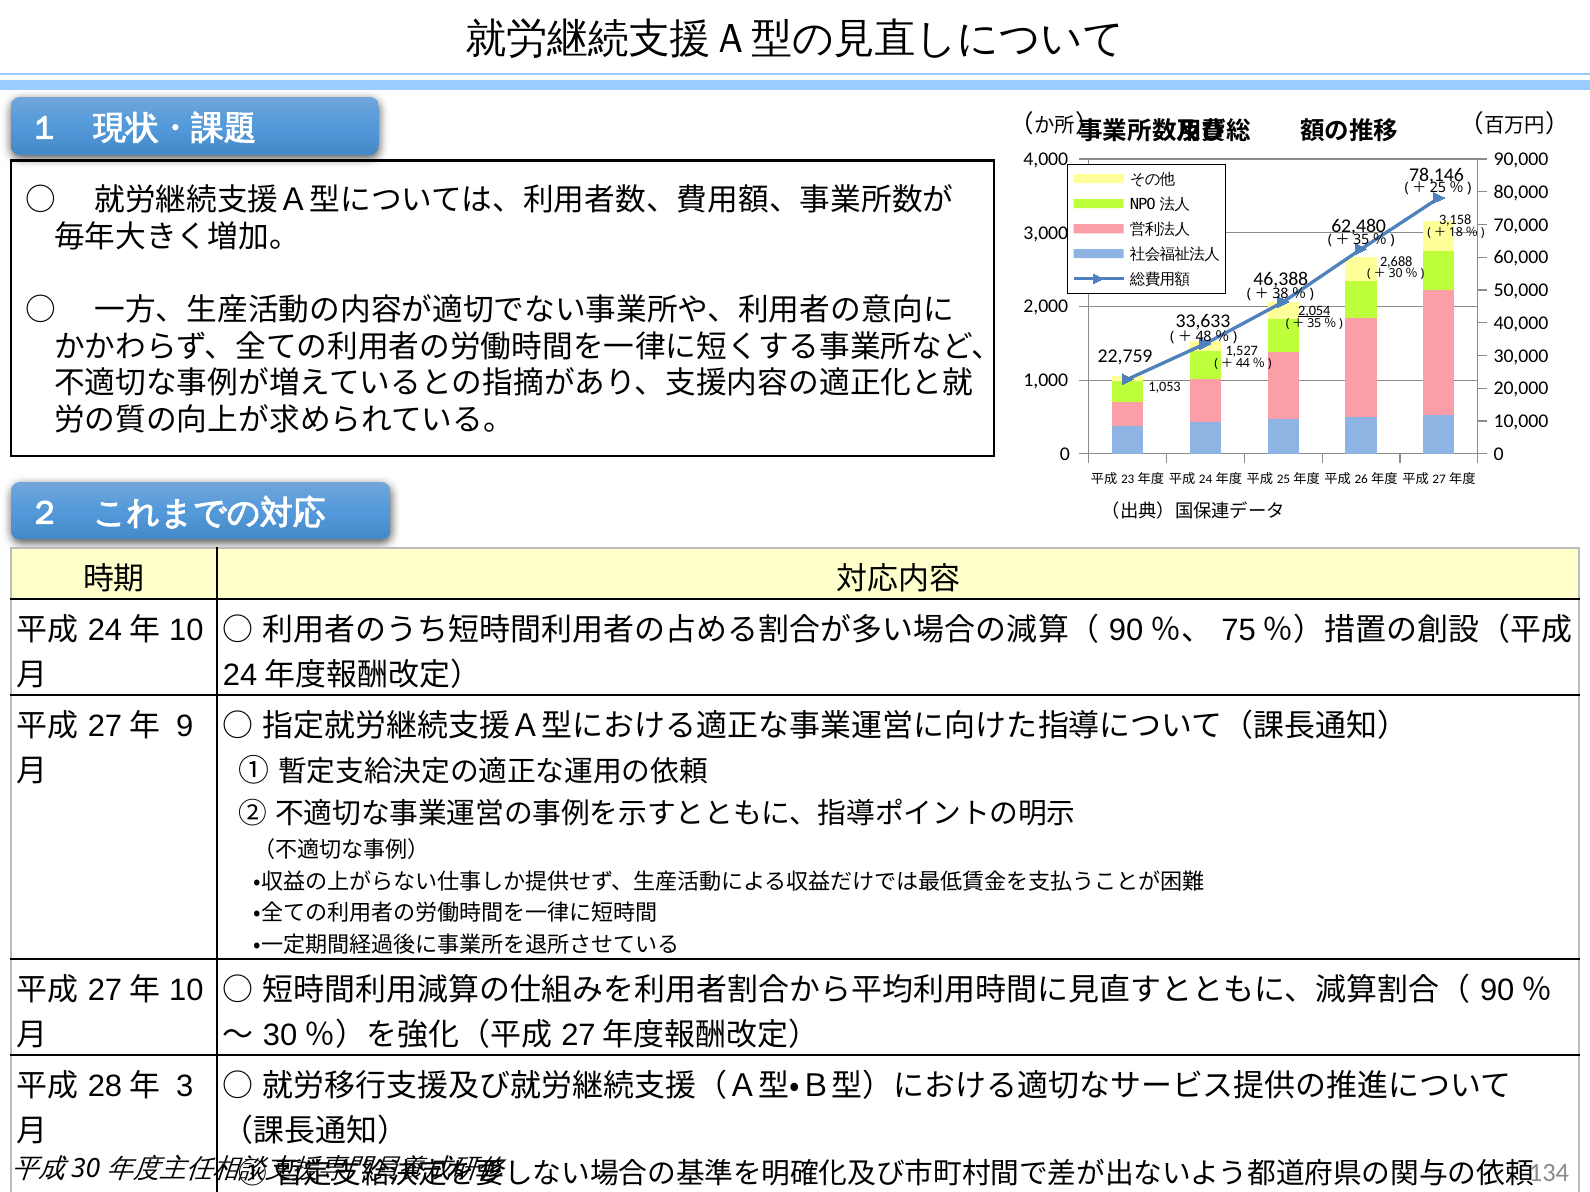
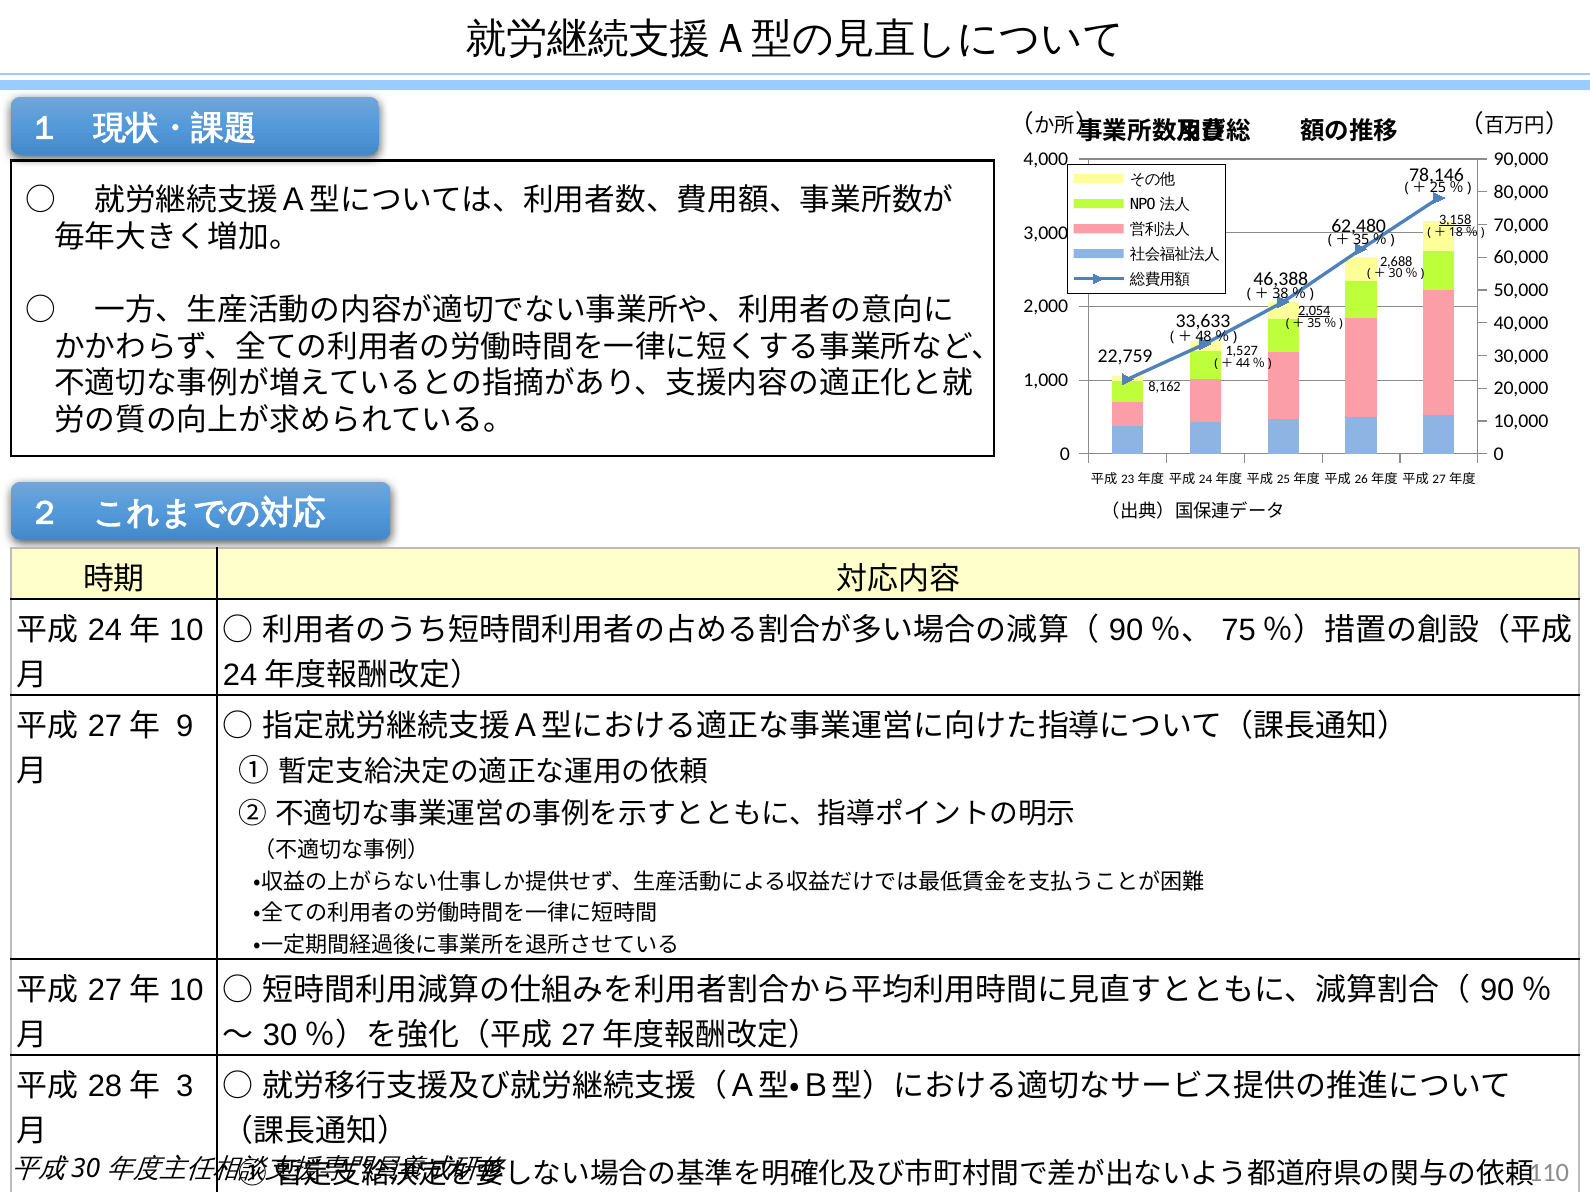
3,158 underline: none -> present
1,053: 1,053 -> 8,162
134: 134 -> 110
